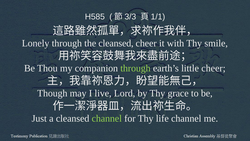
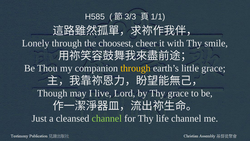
the cleansed: cleansed -> choosest
through at (135, 68) colour: light green -> yellow
little cheer: cheer -> grace
